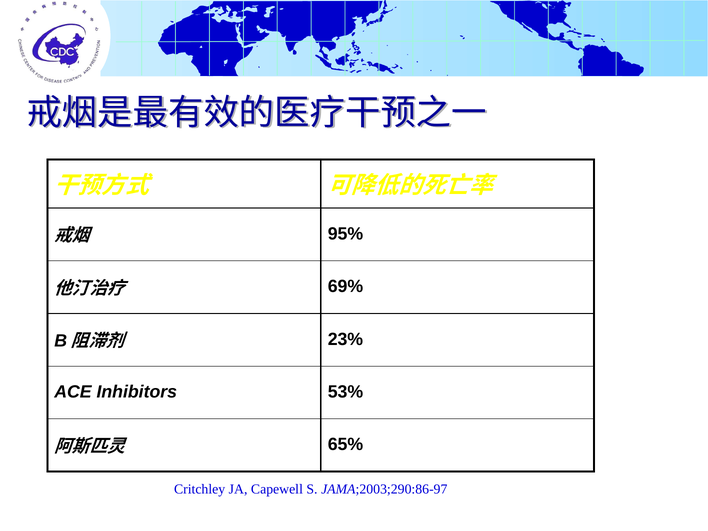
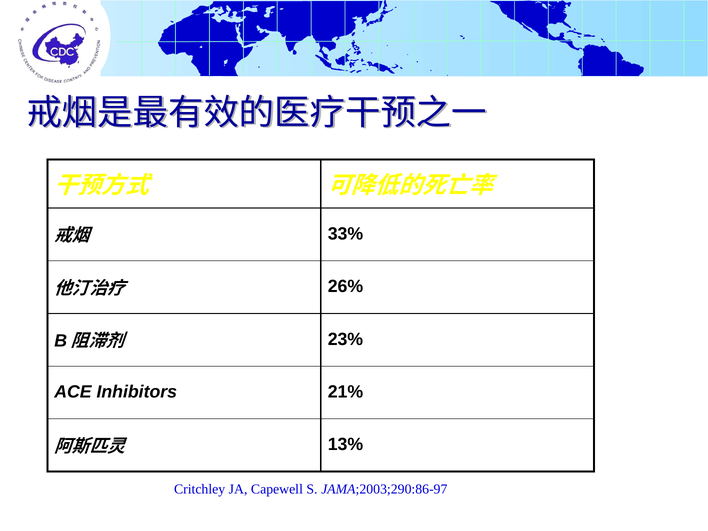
95%: 95% -> 33%
69%: 69% -> 26%
53%: 53% -> 21%
65%: 65% -> 13%
